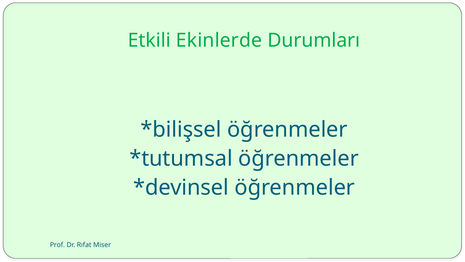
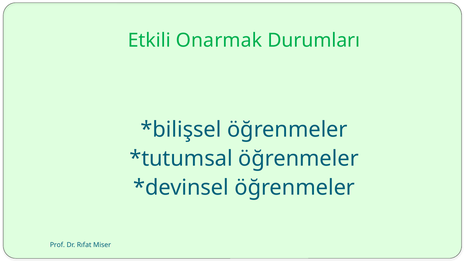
Ekinlerde: Ekinlerde -> Onarmak
